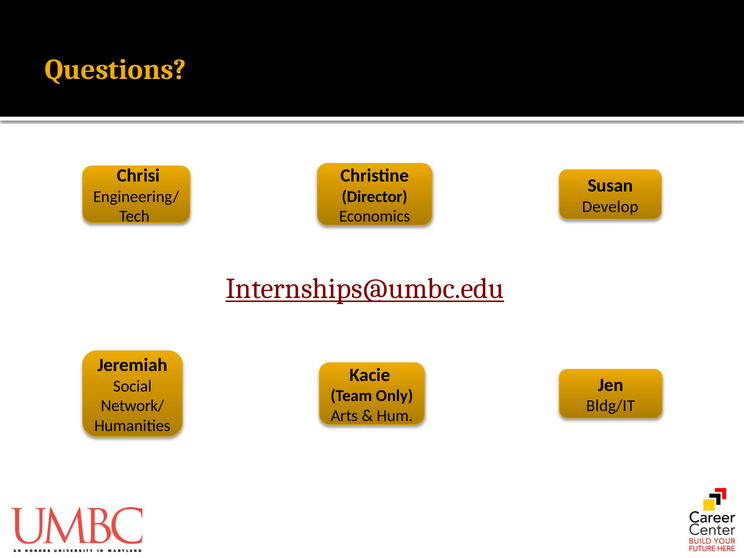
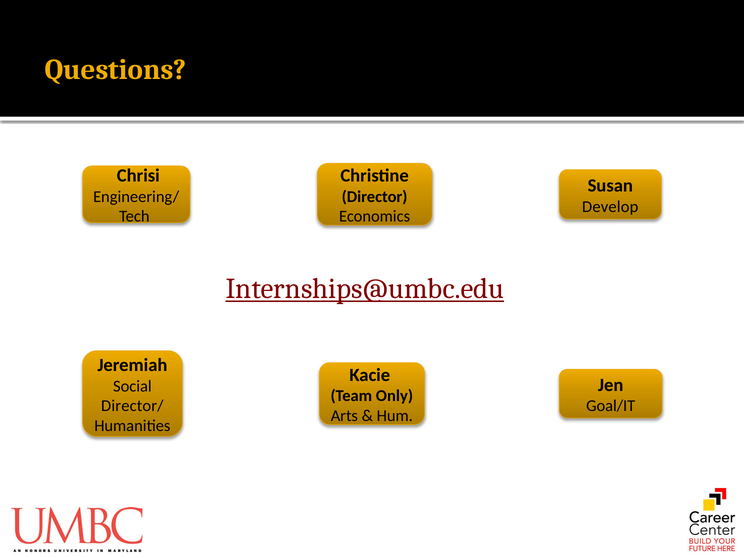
Network/: Network/ -> Director/
Bldg/IT: Bldg/IT -> Goal/IT
